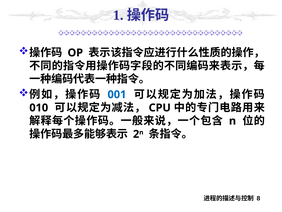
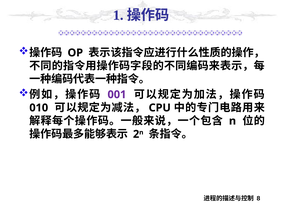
001 colour: blue -> purple
